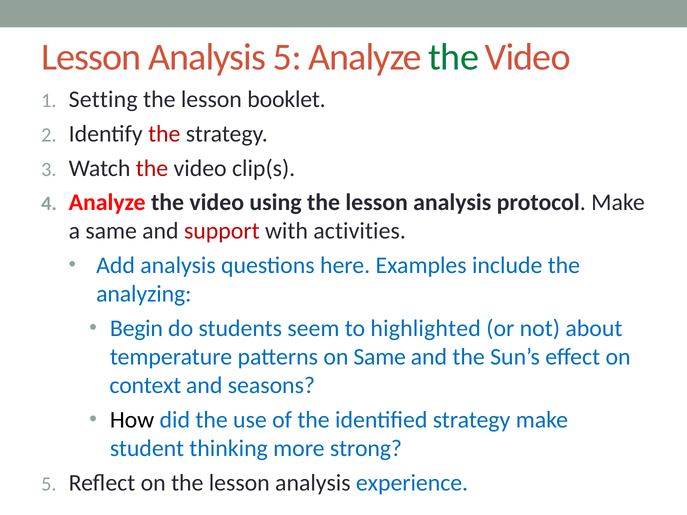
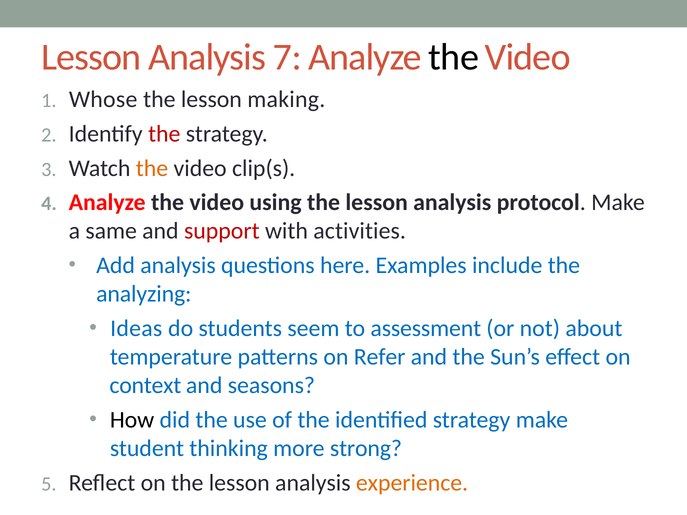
Analysis 5: 5 -> 7
the at (454, 57) colour: green -> black
Setting: Setting -> Whose
booklet: booklet -> making
the at (152, 168) colour: red -> orange
Begin: Begin -> Ideas
highlighted: highlighted -> assessment
on Same: Same -> Refer
experience colour: blue -> orange
